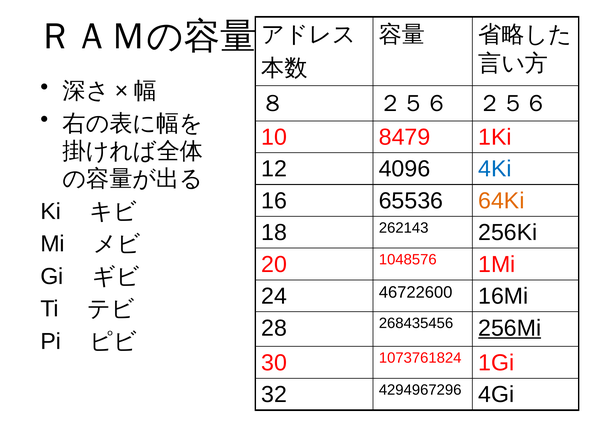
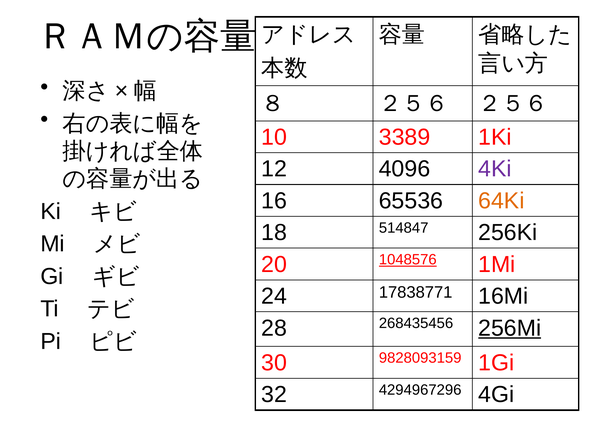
8479: 8479 -> 3389
4Ki colour: blue -> purple
262143: 262143 -> 514847
1048576 underline: none -> present
46722600: 46722600 -> 17838771
1073761824: 1073761824 -> 9828093159
